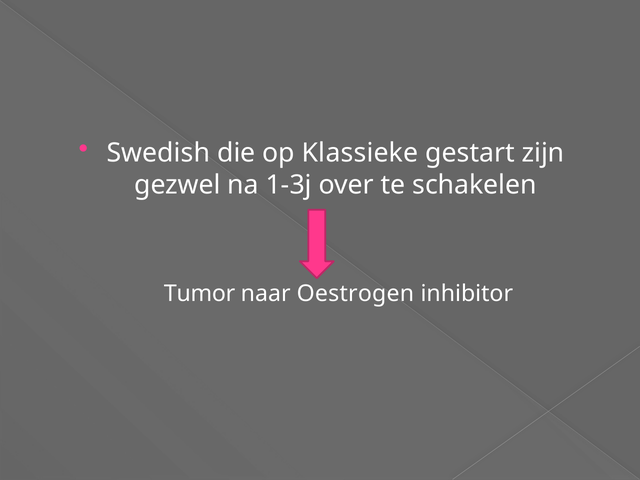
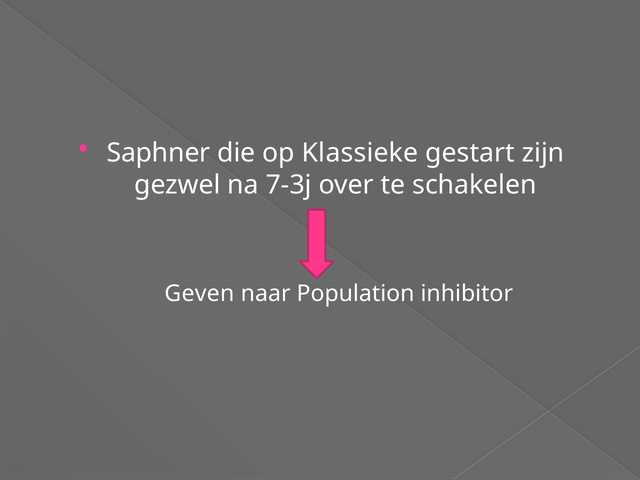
Swedish: Swedish -> Saphner
1-3j: 1-3j -> 7-3j
Tumor: Tumor -> Geven
Oestrogen: Oestrogen -> Population
